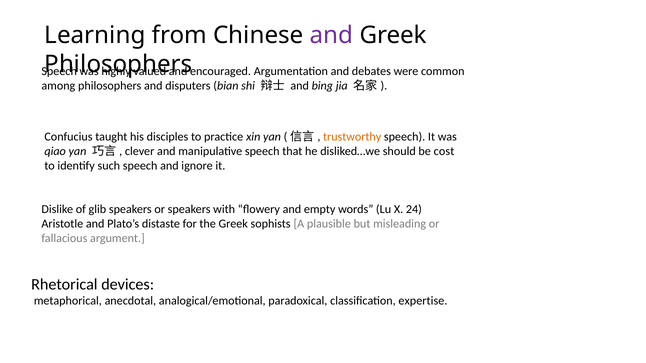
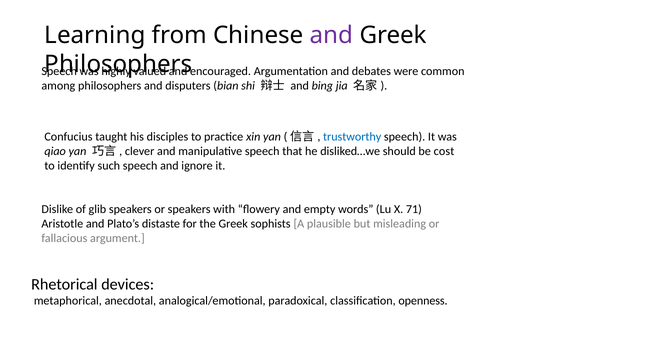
trustworthy colour: orange -> blue
24: 24 -> 71
expertise: expertise -> openness
